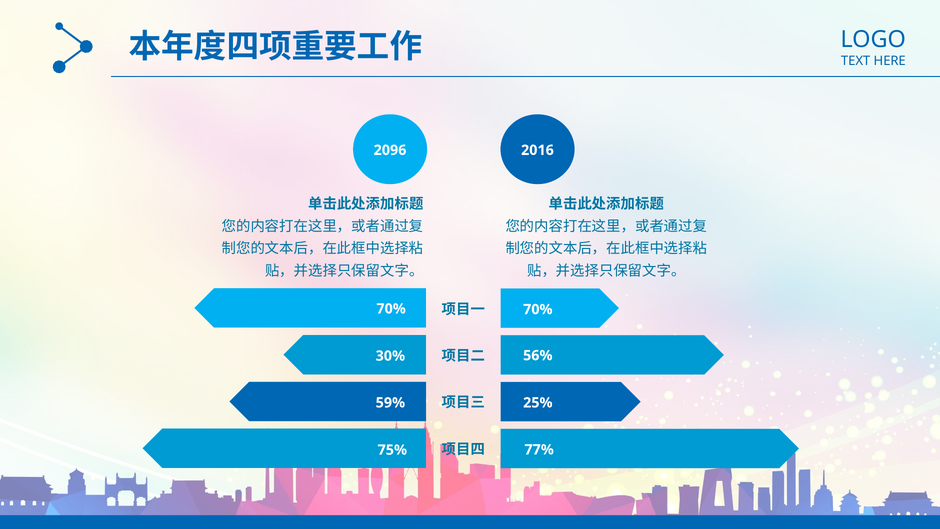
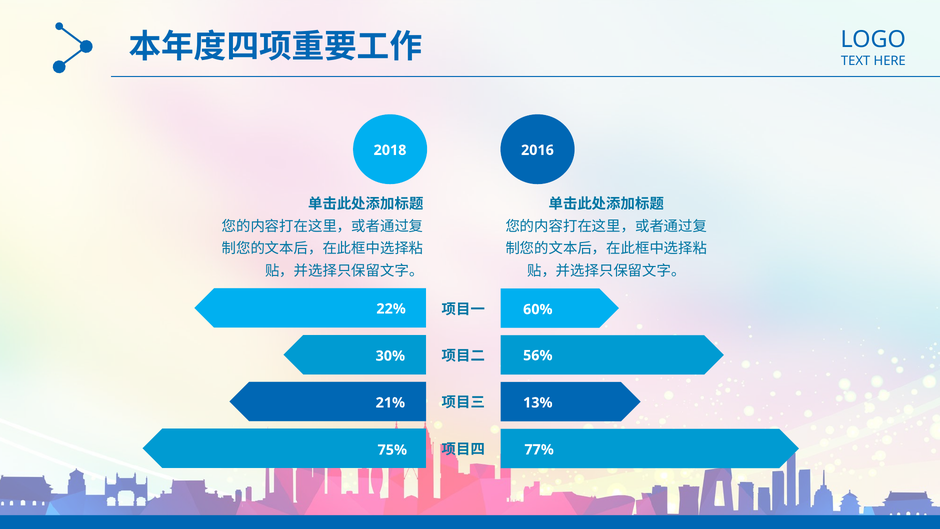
2096: 2096 -> 2018
70% at (391, 309): 70% -> 22%
70% at (538, 309): 70% -> 60%
59%: 59% -> 21%
25%: 25% -> 13%
